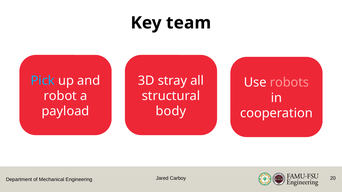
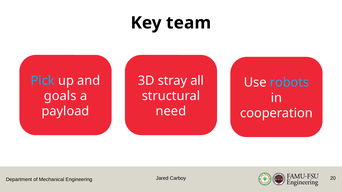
robots colour: pink -> light blue
robot: robot -> goals
body: body -> need
